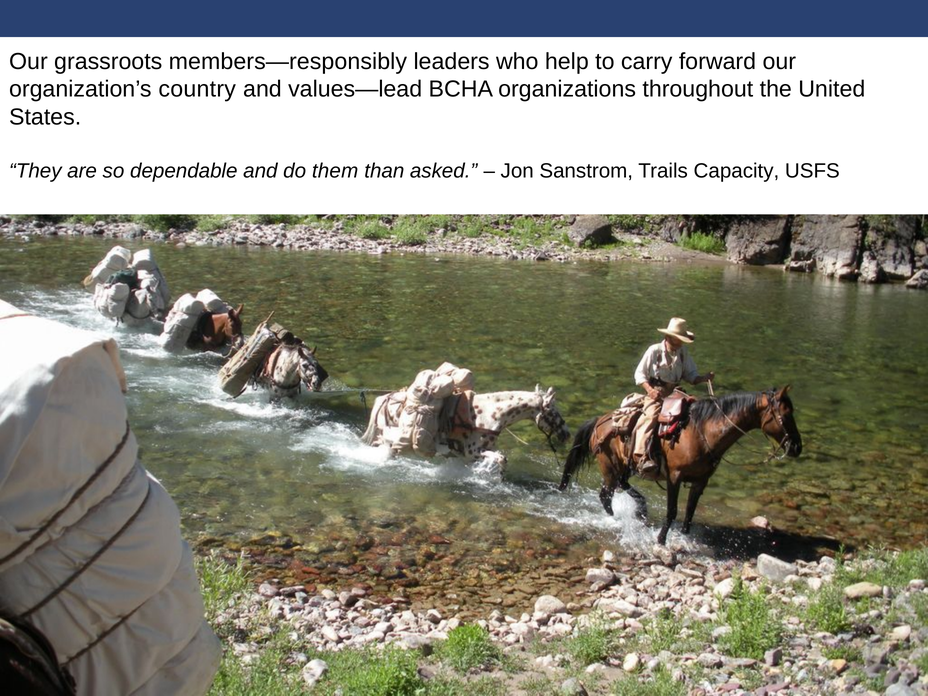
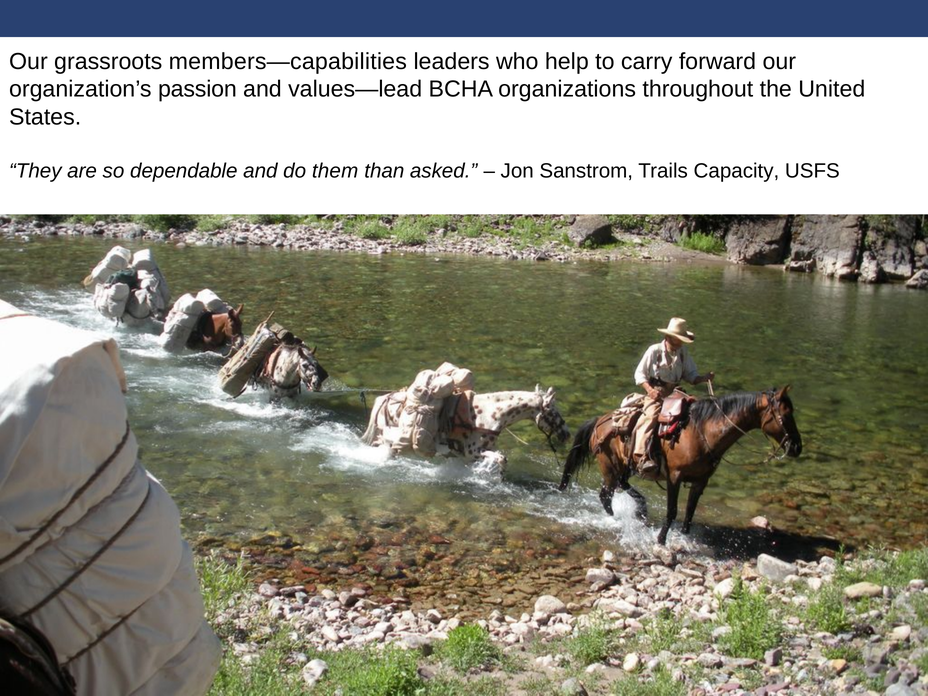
members—responsibly: members—responsibly -> members—capabilities
country: country -> passion
